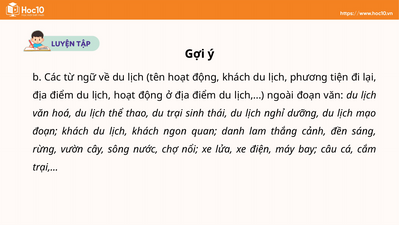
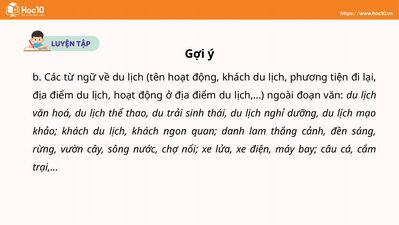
du trại: trại -> trải
đoạn at (45, 131): đoạn -> khảo
